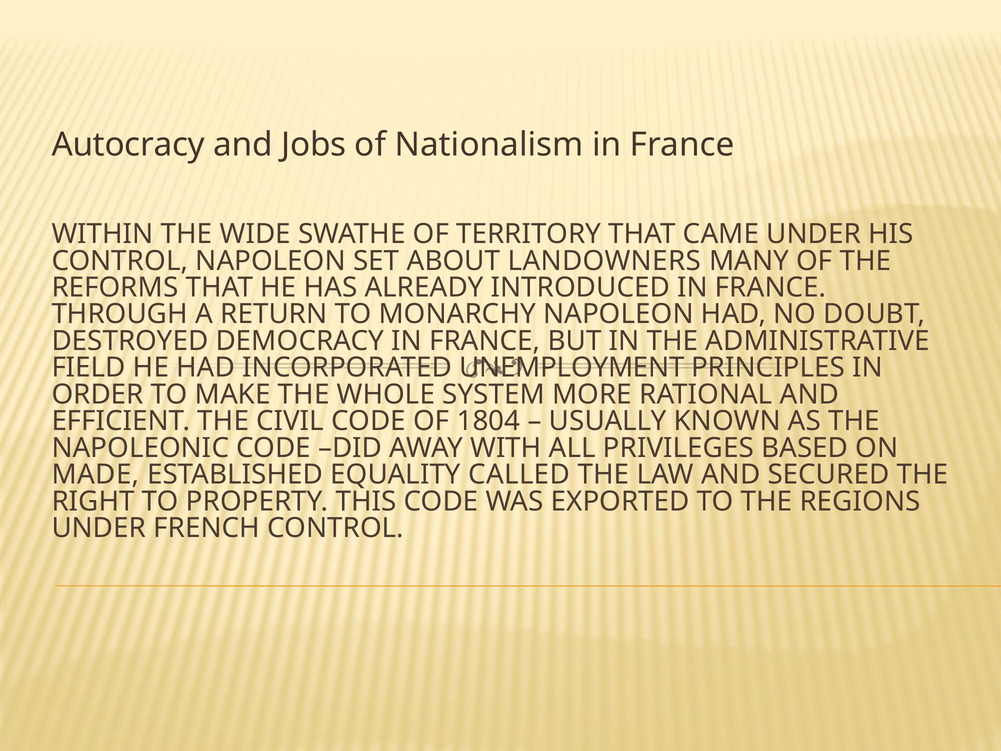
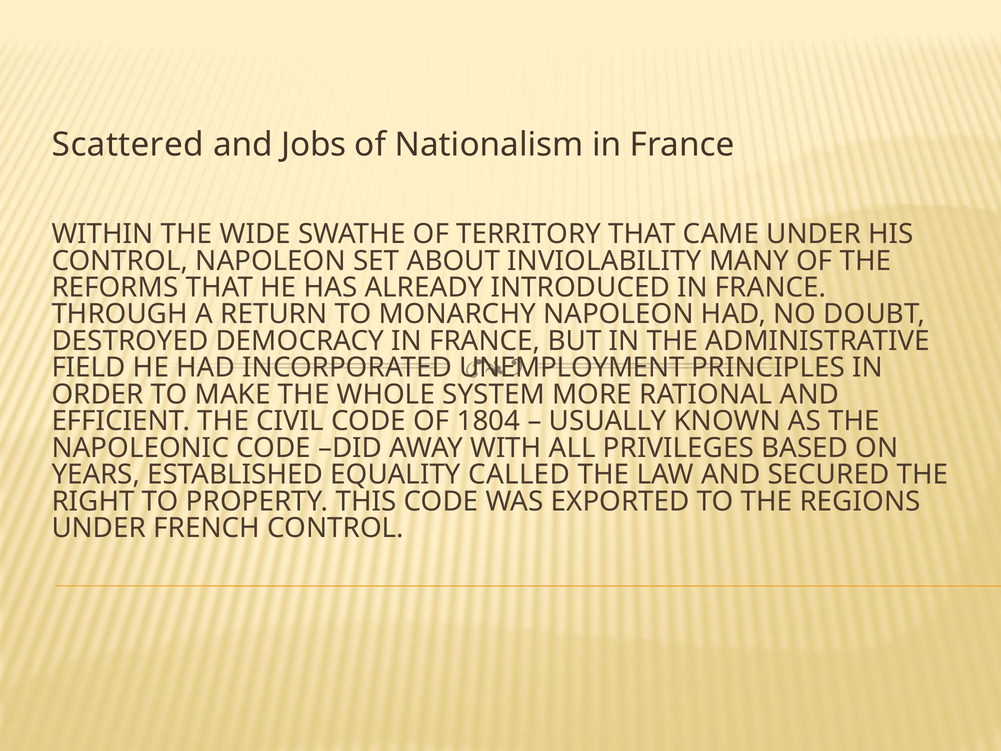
Autocracy: Autocracy -> Scattered
LANDOWNERS: LANDOWNERS -> INVIOLABILITY
MADE: MADE -> YEARS
